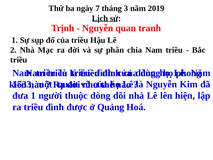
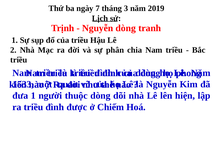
Nguyễn quan: quan -> dòng
Quảng: Quảng -> Chiếm
